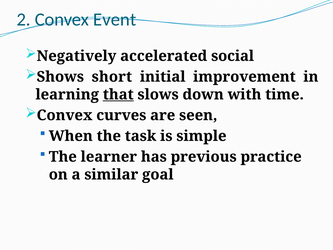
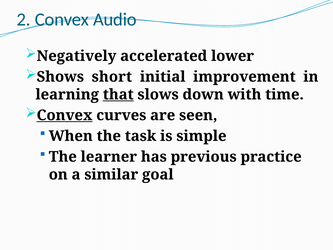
Event: Event -> Audio
social: social -> lower
Convex at (65, 115) underline: none -> present
